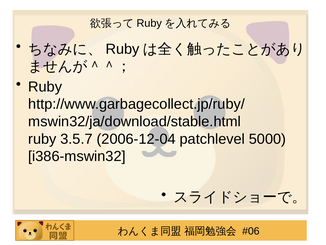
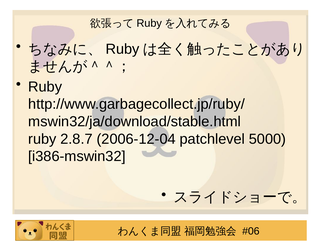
3.5.7: 3.5.7 -> 2.8.7
